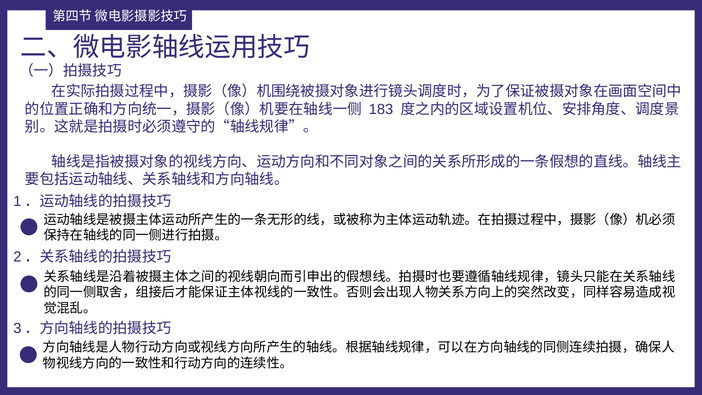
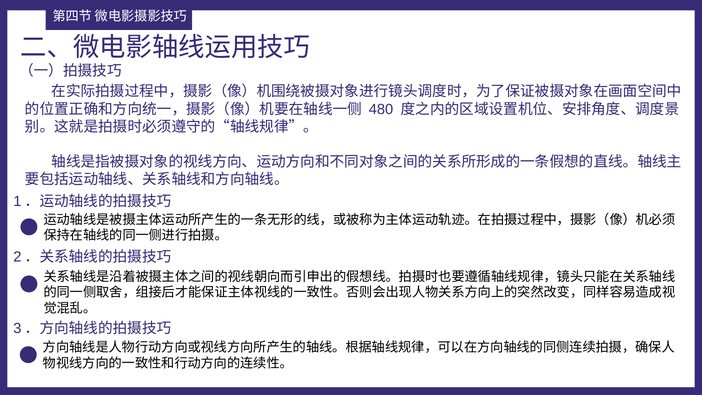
183: 183 -> 480
